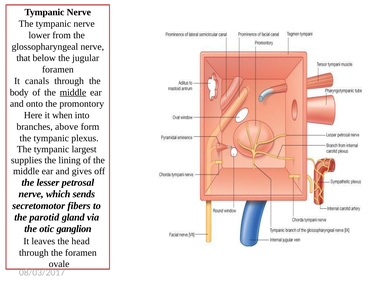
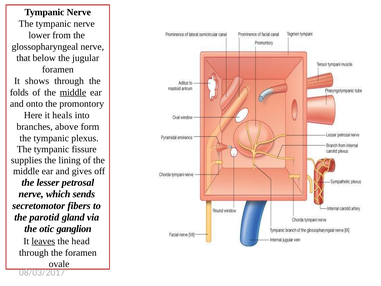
canals: canals -> shows
body: body -> folds
when: when -> heals
largest: largest -> fissure
leaves underline: none -> present
